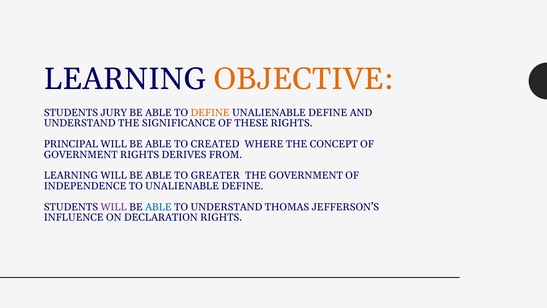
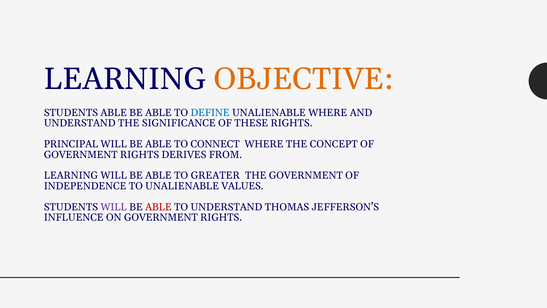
STUDENTS JURY: JURY -> ABLE
DEFINE at (210, 113) colour: orange -> blue
DEFINE at (328, 113): DEFINE -> WHERE
CREATED: CREATED -> CONNECT
TO UNALIENABLE DEFINE: DEFINE -> VALUES
ABLE at (158, 207) colour: blue -> red
ON DECLARATION: DECLARATION -> GOVERNMENT
